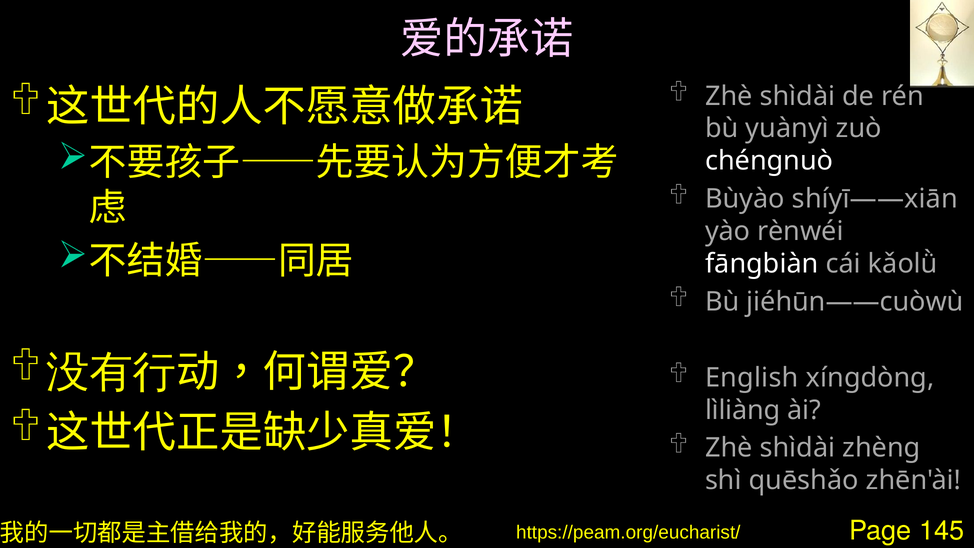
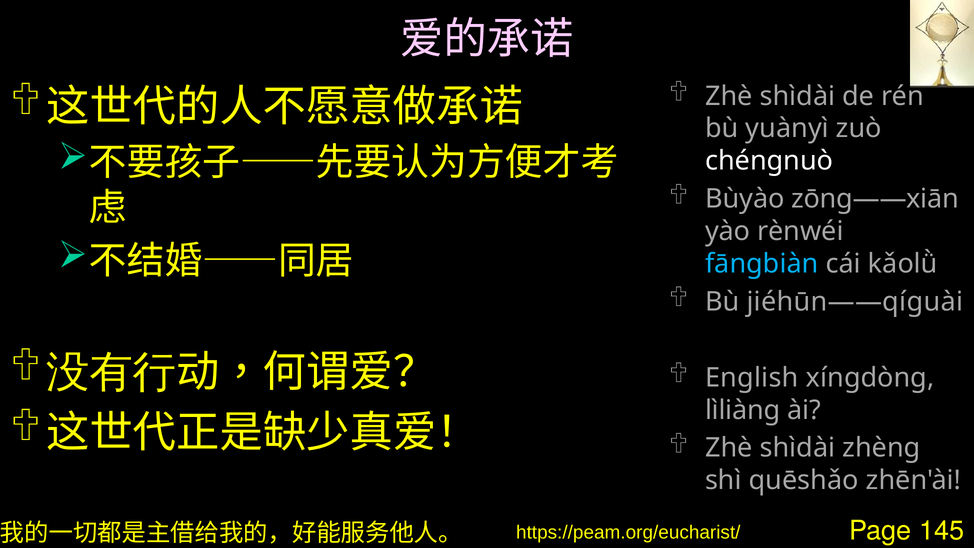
shíyī——xiān: shíyī——xiān -> zōng——xiān
fāngbiàn colour: white -> light blue
jiéhūn——cuòwù: jiéhūn——cuòwù -> jiéhūn——qíguài
